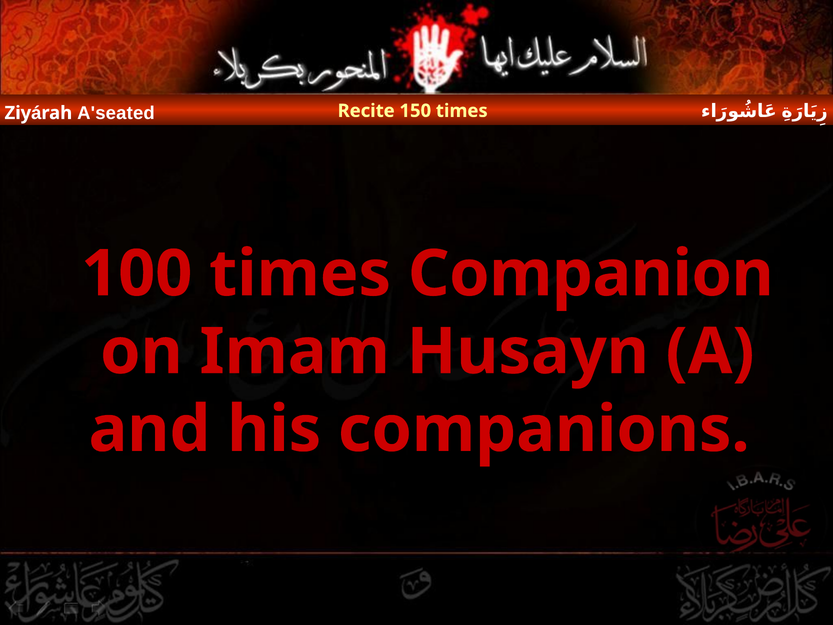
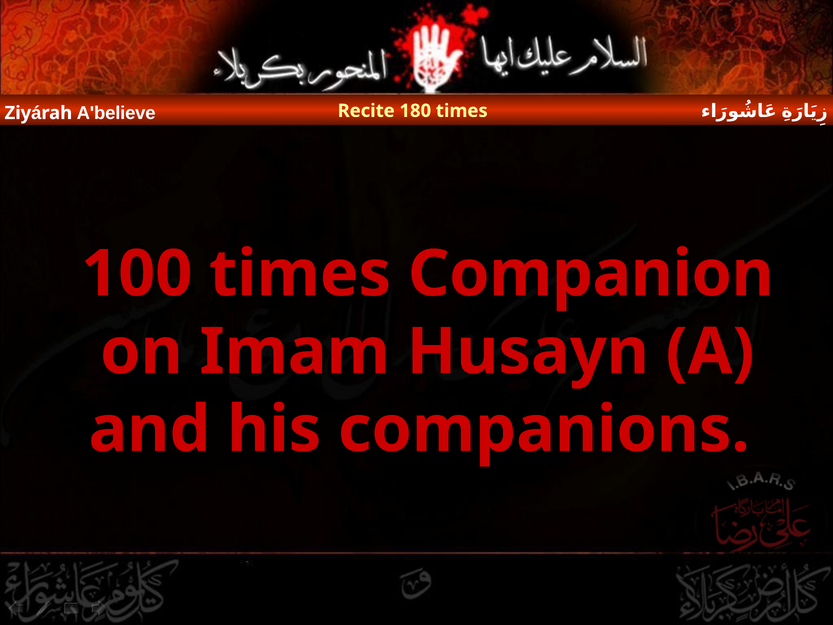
150: 150 -> 180
A'seated: A'seated -> A'believe
